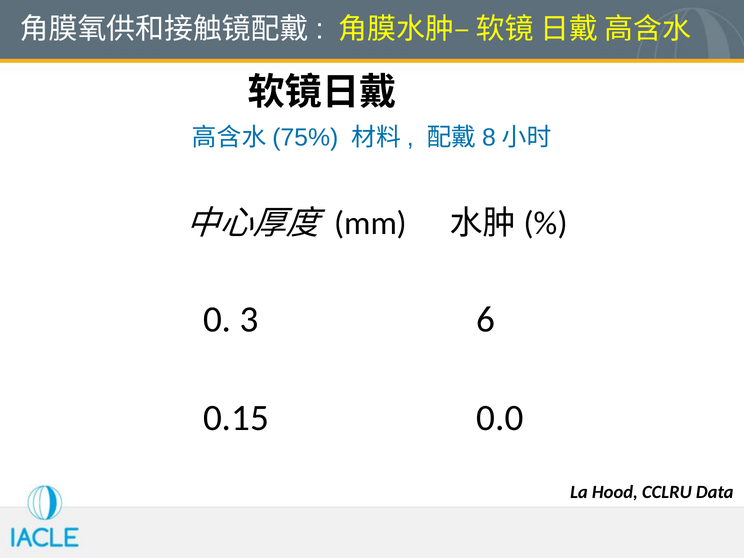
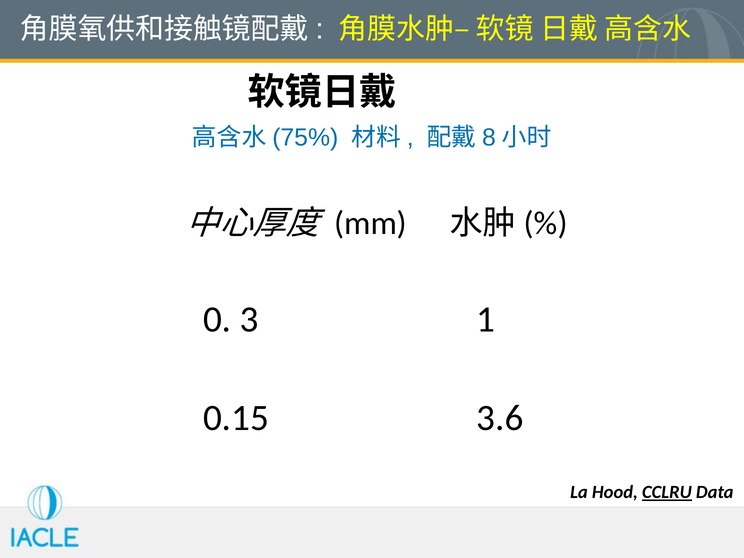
6: 6 -> 1
0.0: 0.0 -> 3.6
CCLRU underline: none -> present
